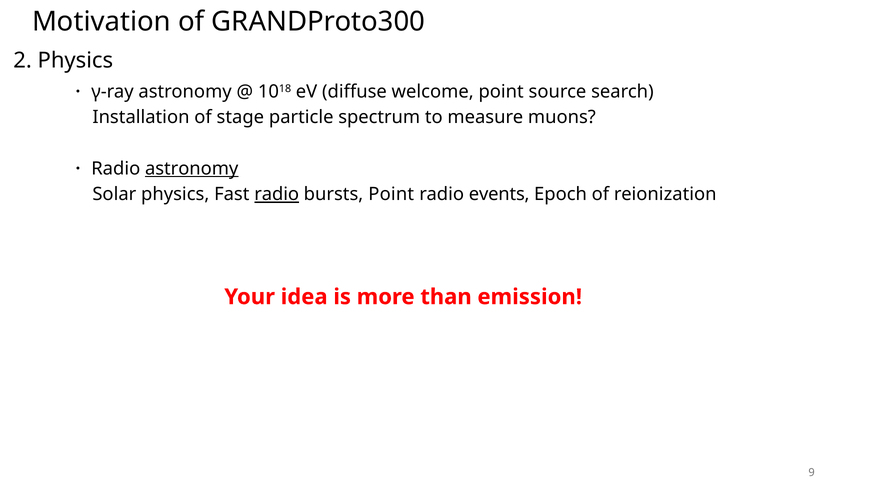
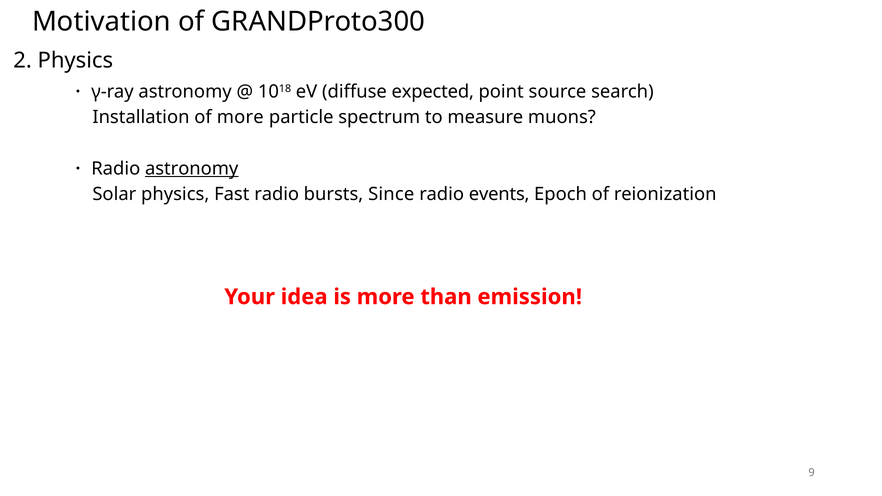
welcome: welcome -> expected
of stage: stage -> more
radio at (277, 194) underline: present -> none
bursts Point: Point -> Since
